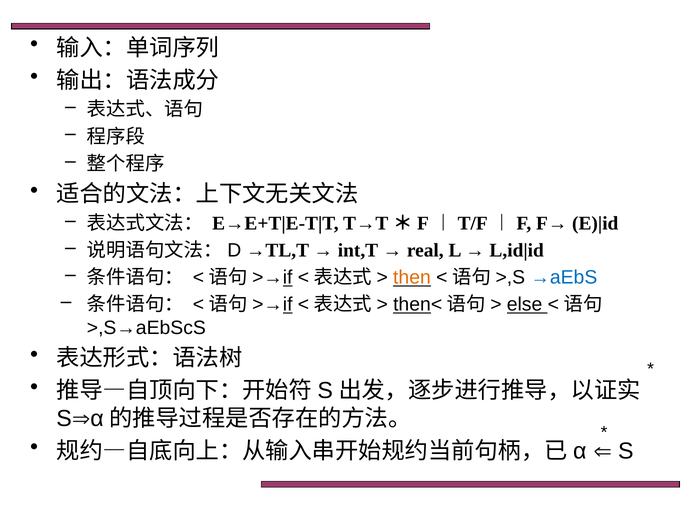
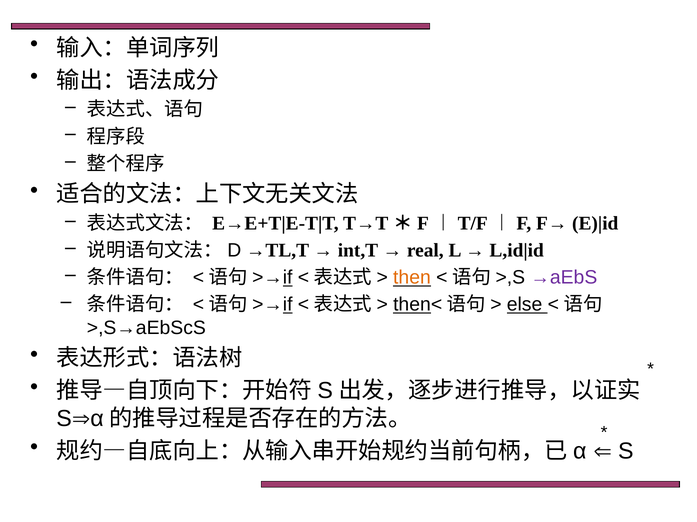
→aEbS colour: blue -> purple
